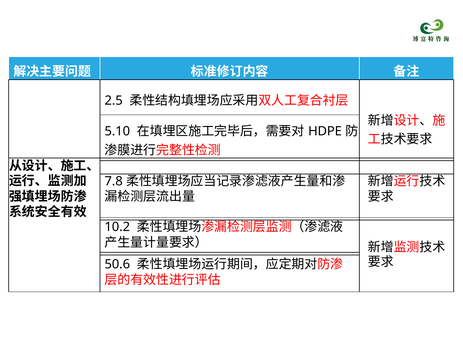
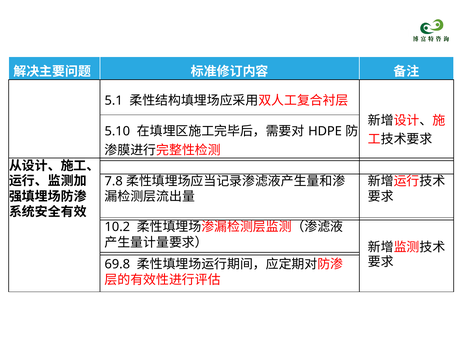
2.5: 2.5 -> 5.1
50.6: 50.6 -> 69.8
